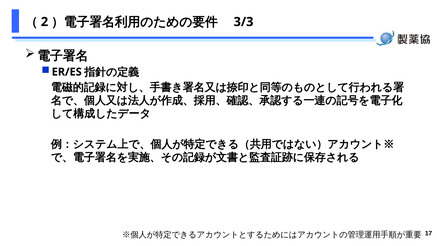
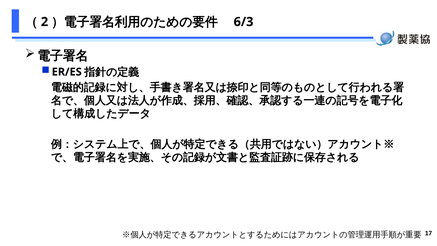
3/3: 3/3 -> 6/3
